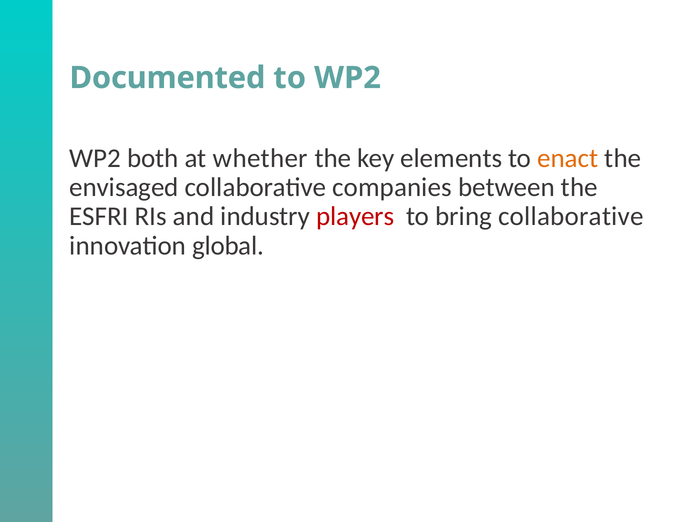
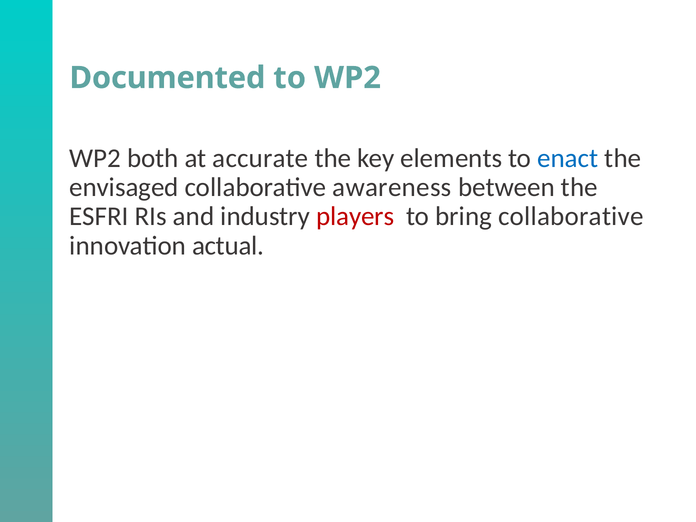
whether: whether -> accurate
enact colour: orange -> blue
companies: companies -> awareness
global: global -> actual
